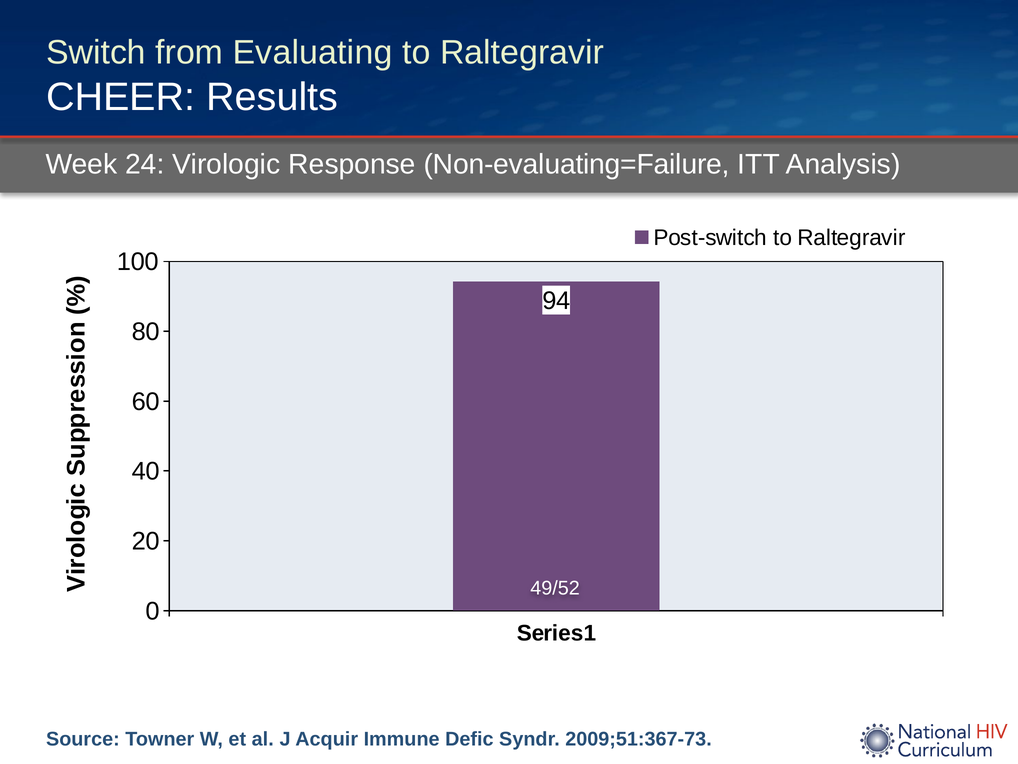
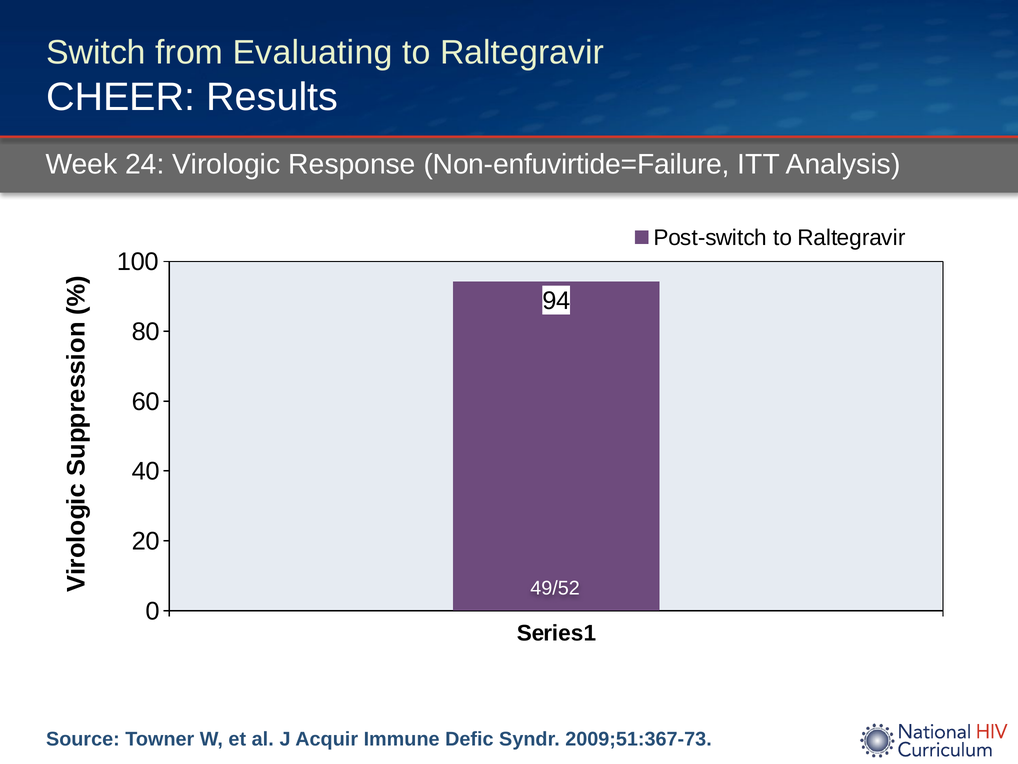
Non-evaluating=Failure: Non-evaluating=Failure -> Non-enfuvirtide=Failure
